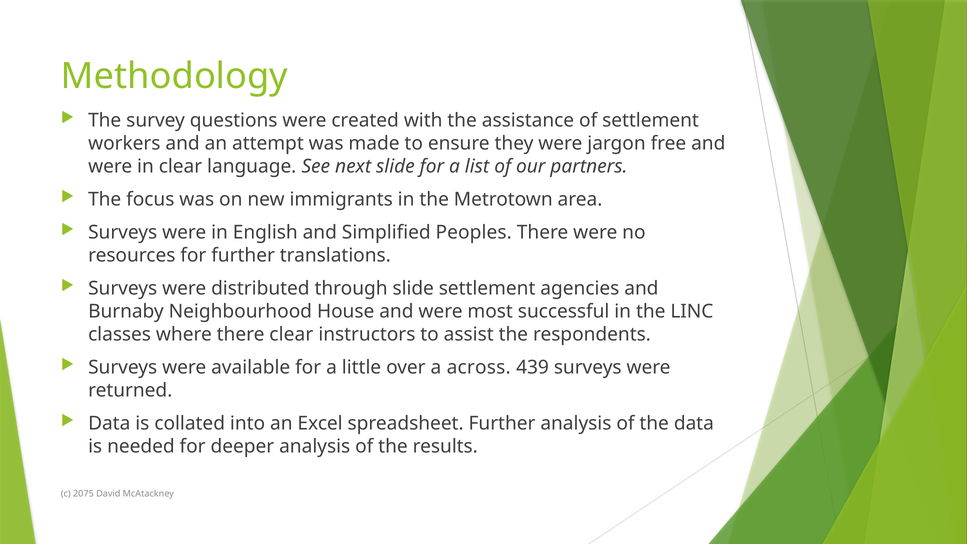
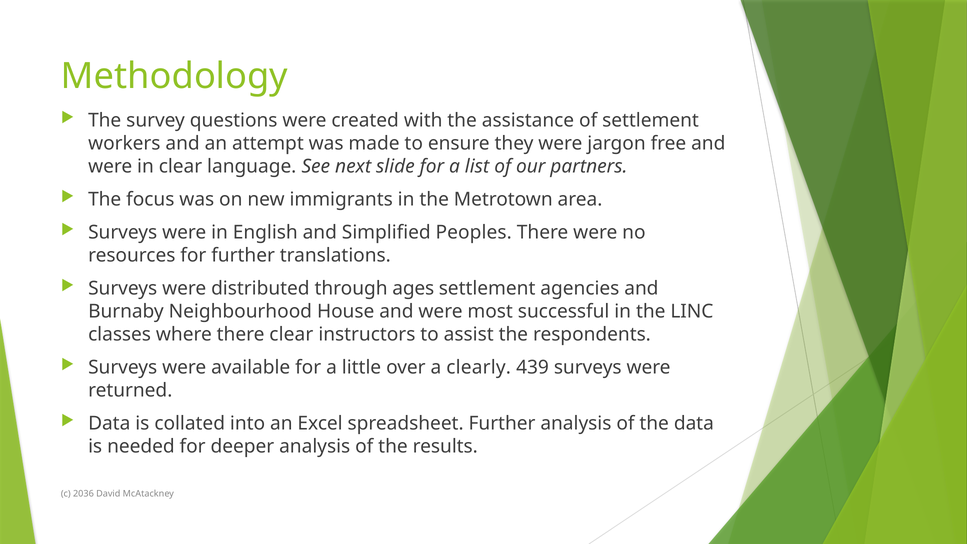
through slide: slide -> ages
across: across -> clearly
2075: 2075 -> 2036
